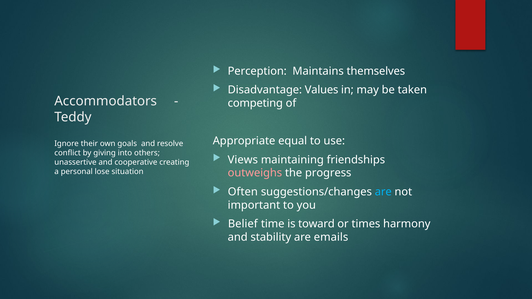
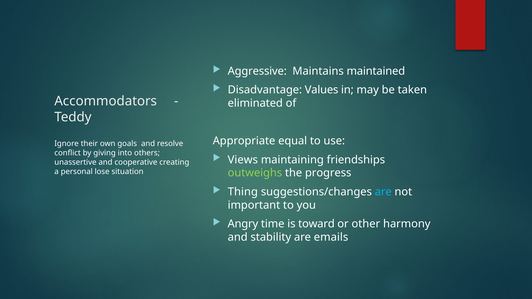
Perception: Perception -> Aggressive
themselves: themselves -> maintained
competing: competing -> eliminated
outweighs colour: pink -> light green
Often: Often -> Thing
Belief: Belief -> Angry
times: times -> other
